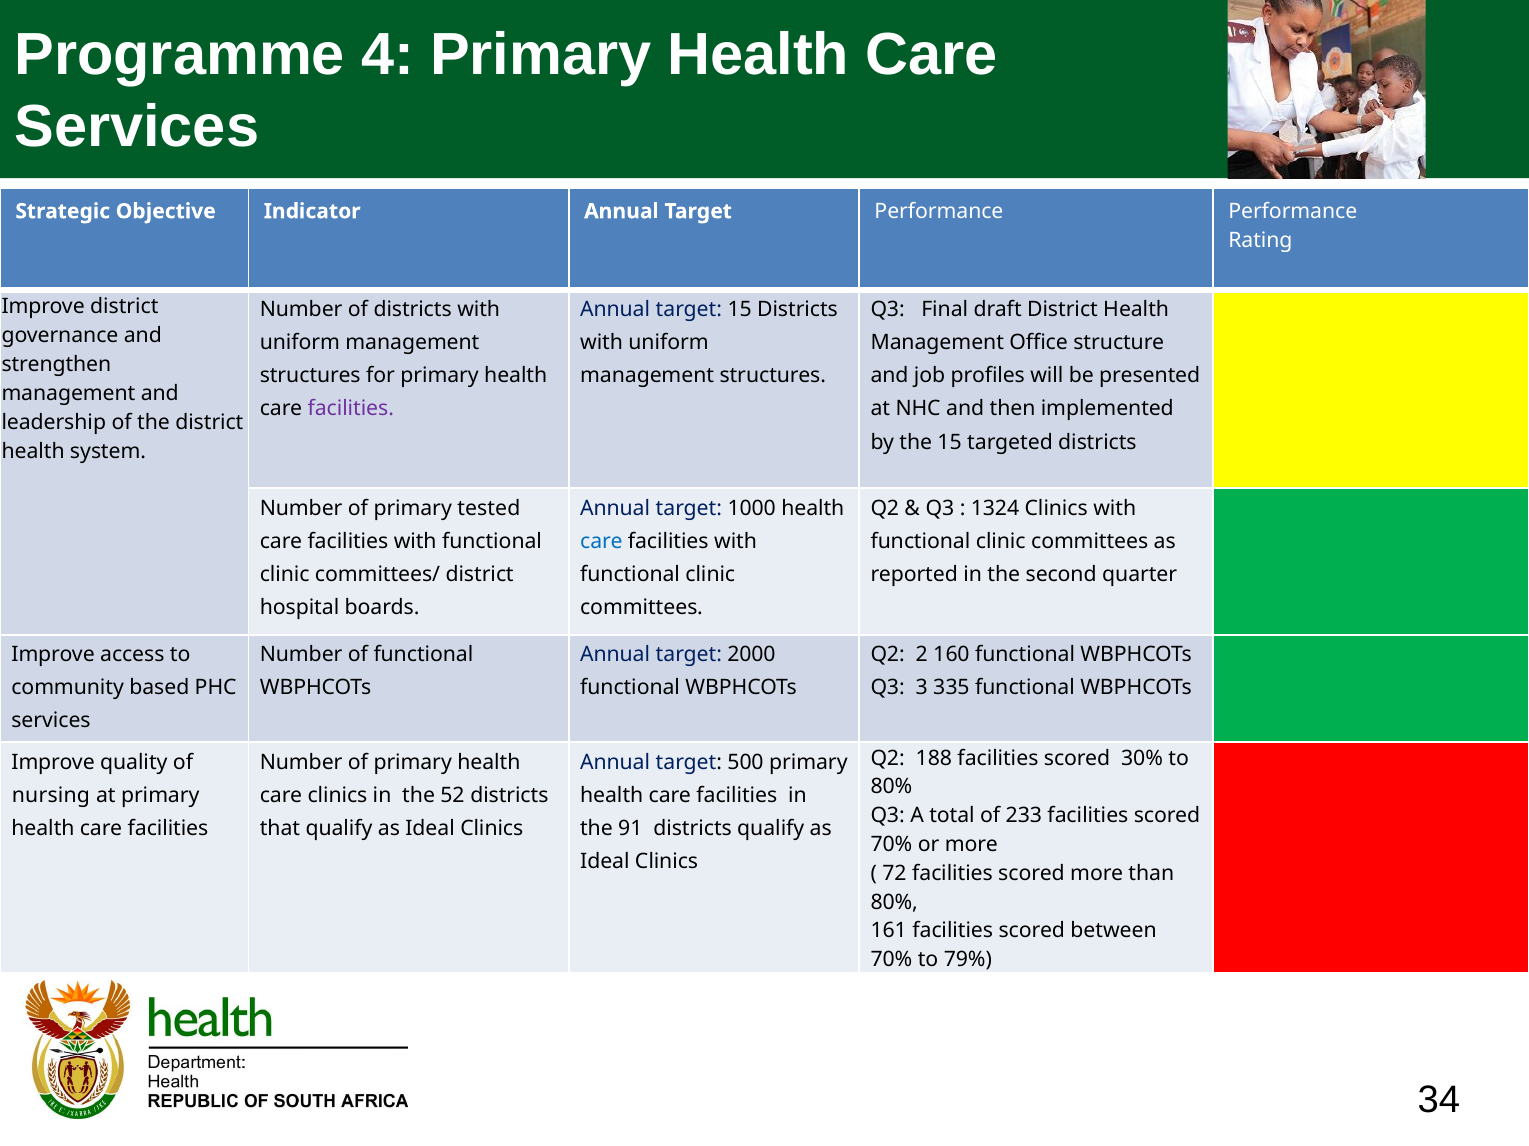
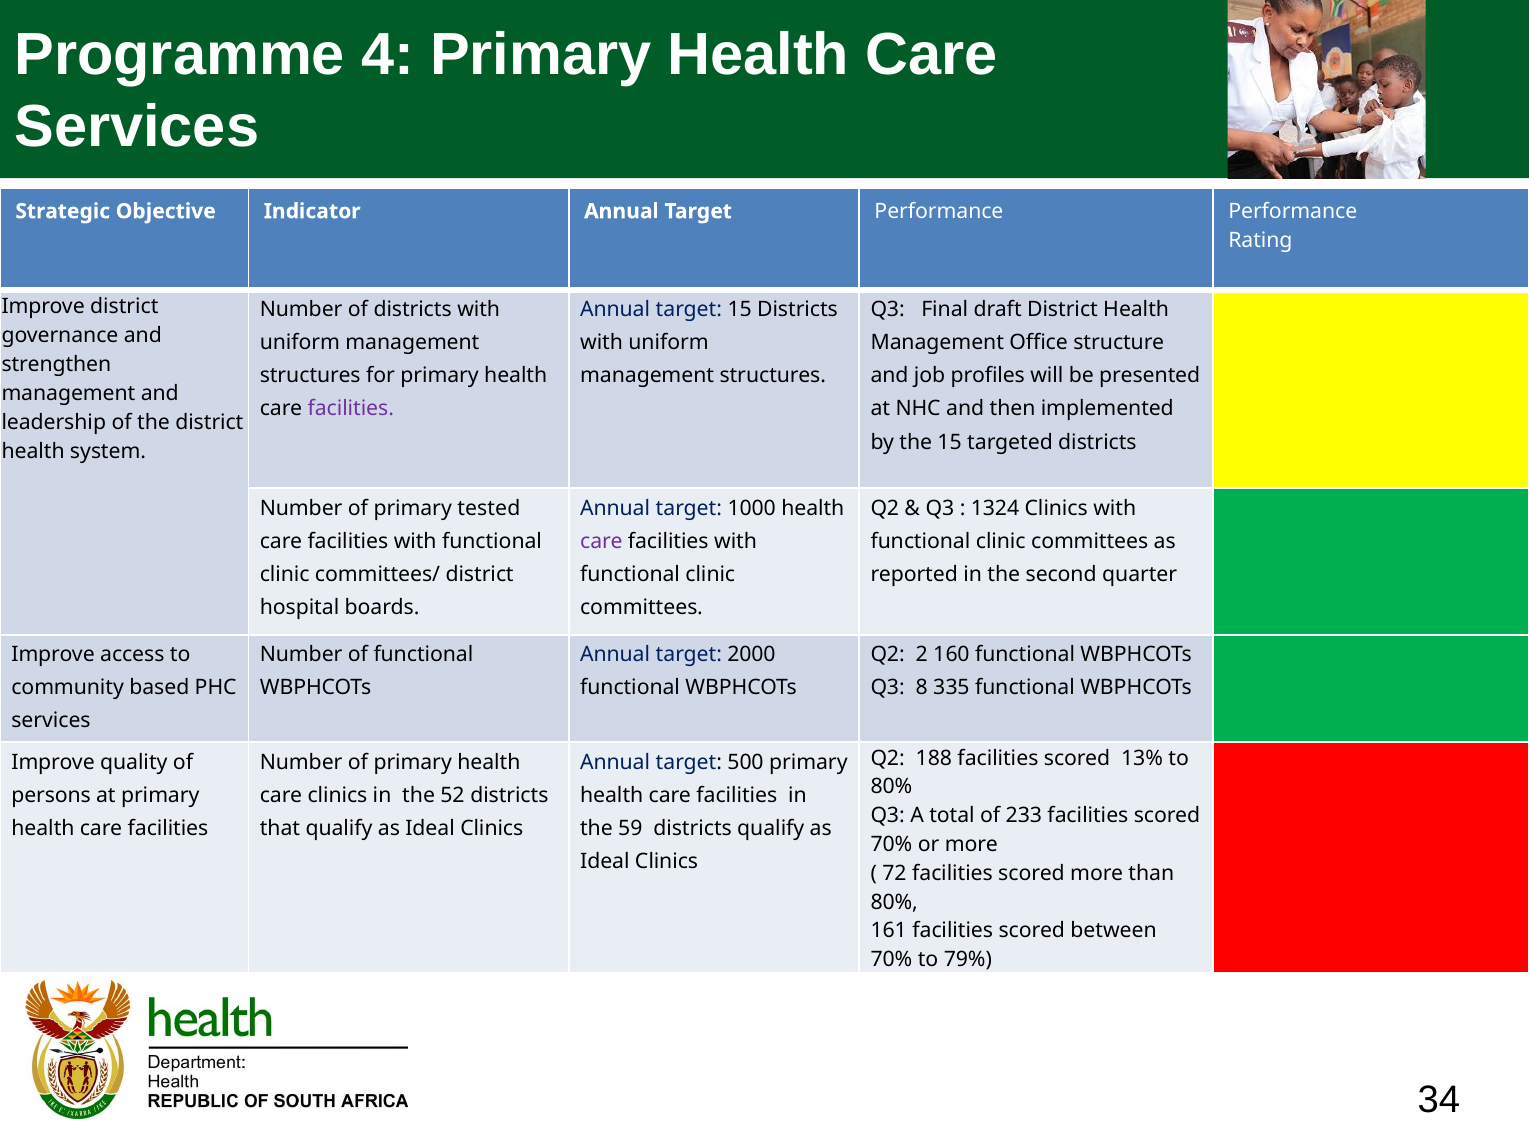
care at (601, 542) colour: blue -> purple
3: 3 -> 8
30%: 30% -> 13%
nursing: nursing -> persons
91: 91 -> 59
